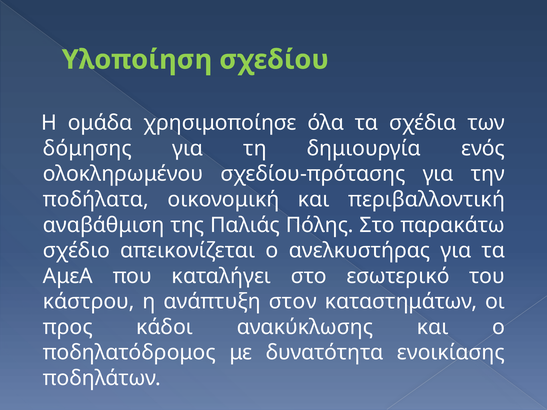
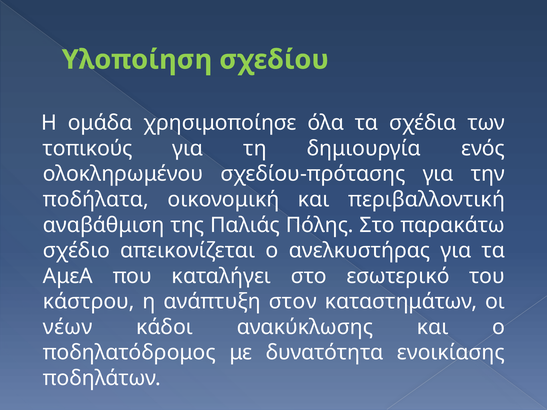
δόμησης: δόμησης -> τοπικούς
προς: προς -> νέων
